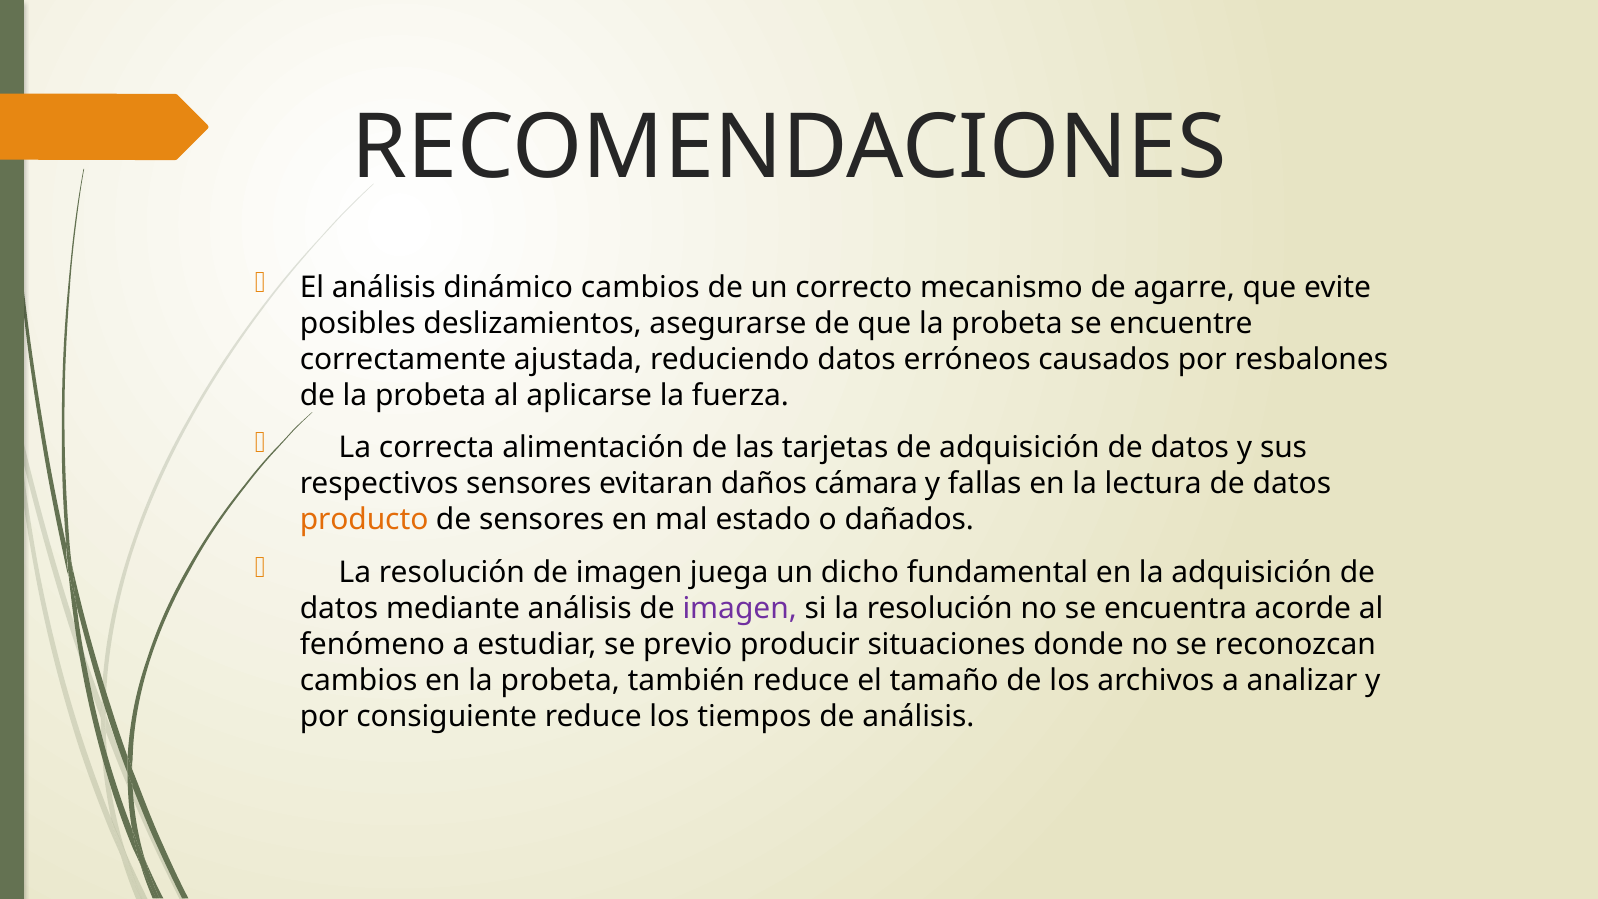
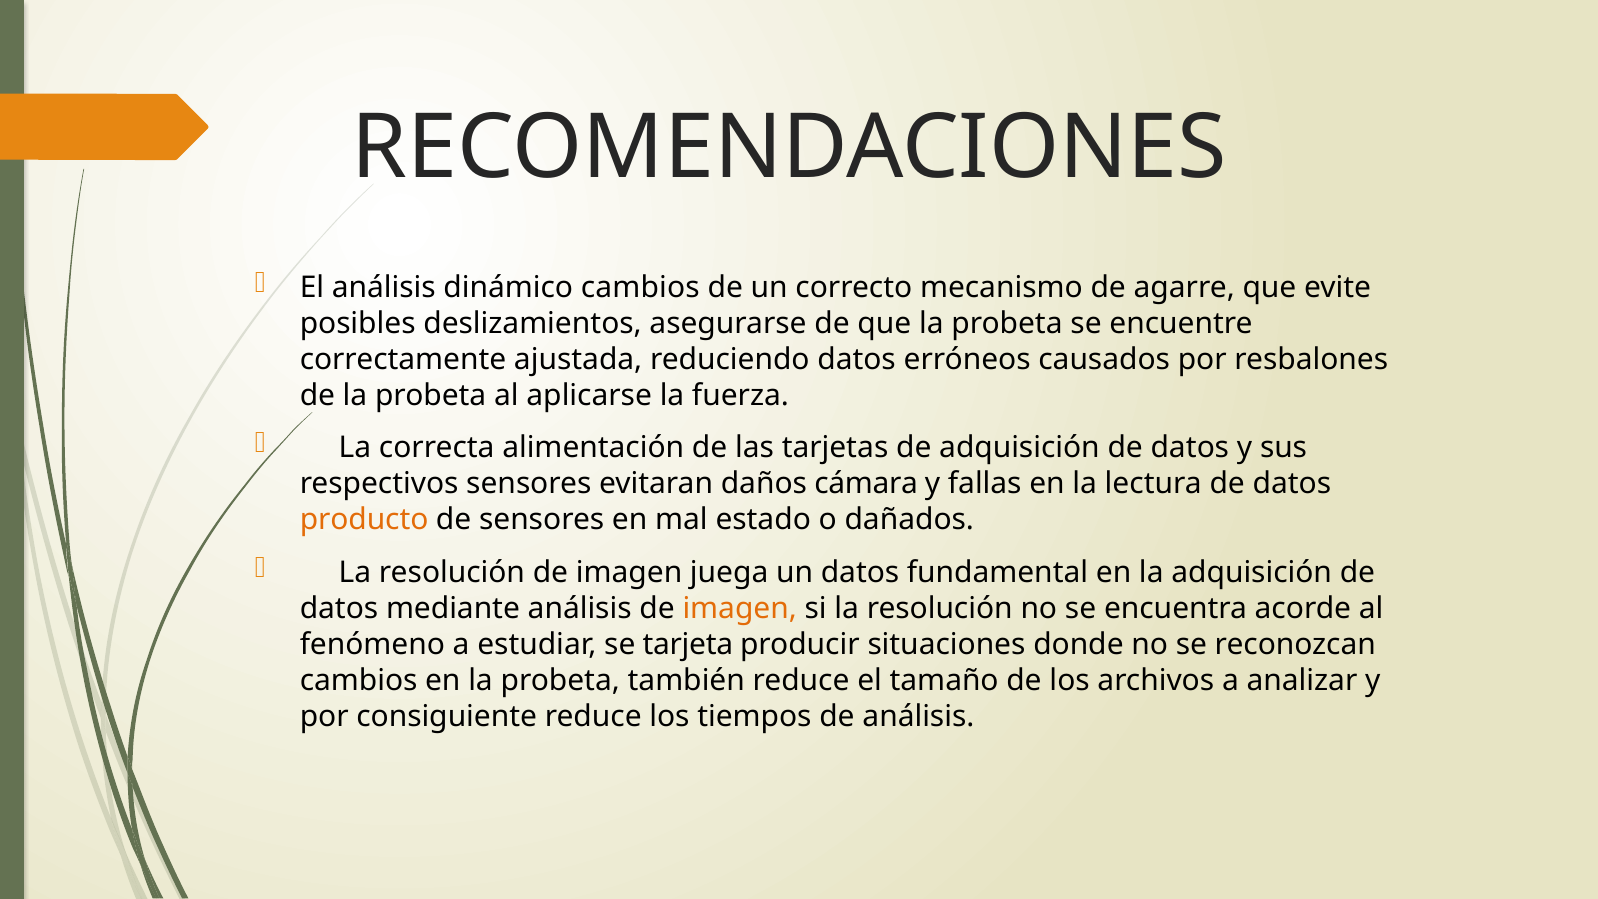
un dicho: dicho -> datos
imagen at (740, 608) colour: purple -> orange
previo: previo -> tarjeta
